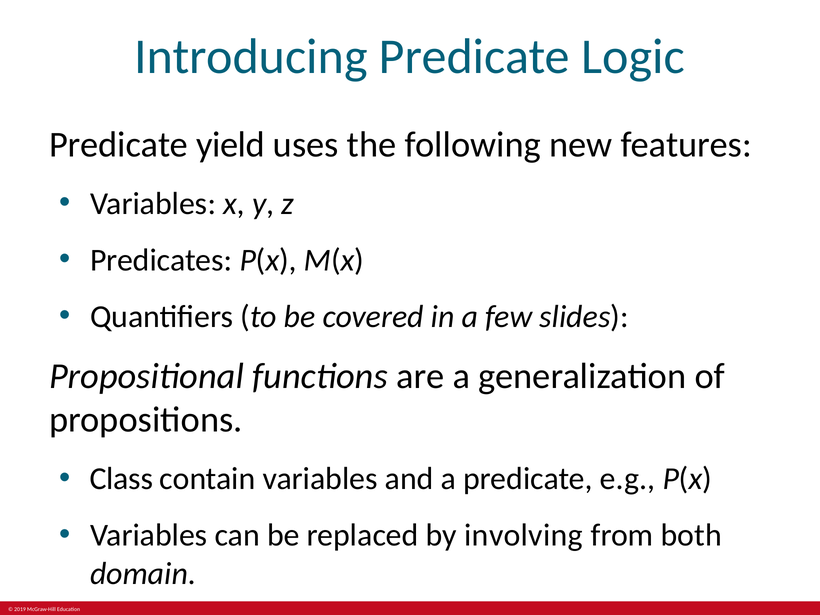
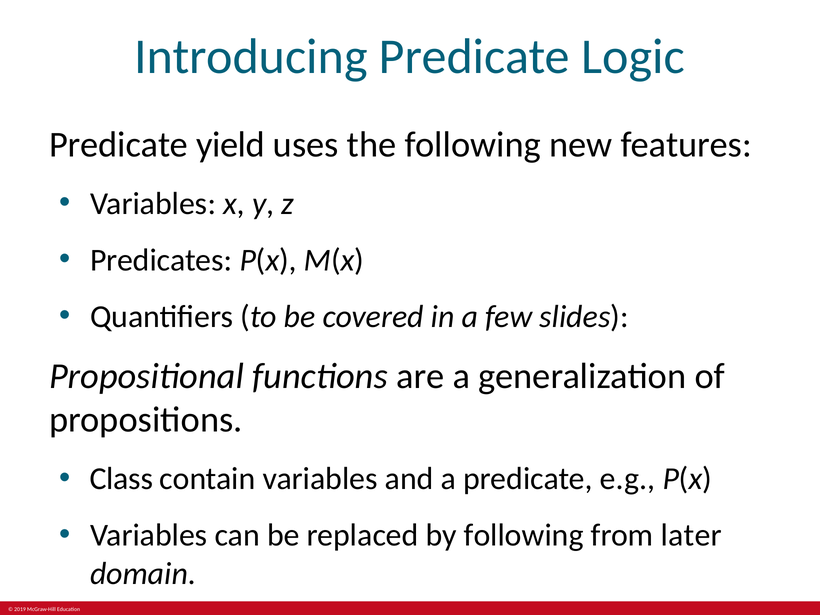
by involving: involving -> following
both: both -> later
